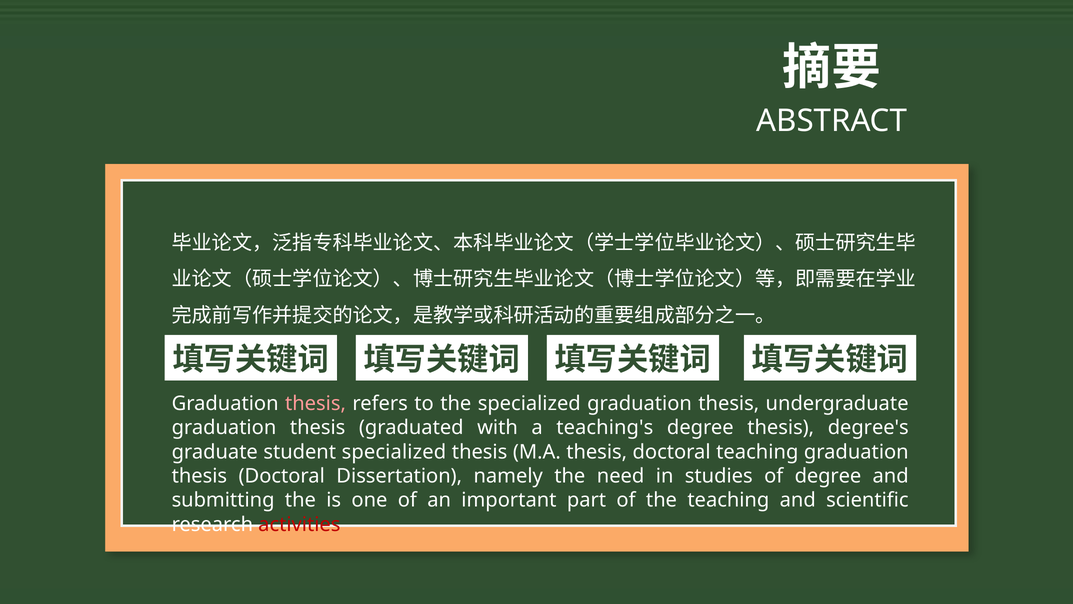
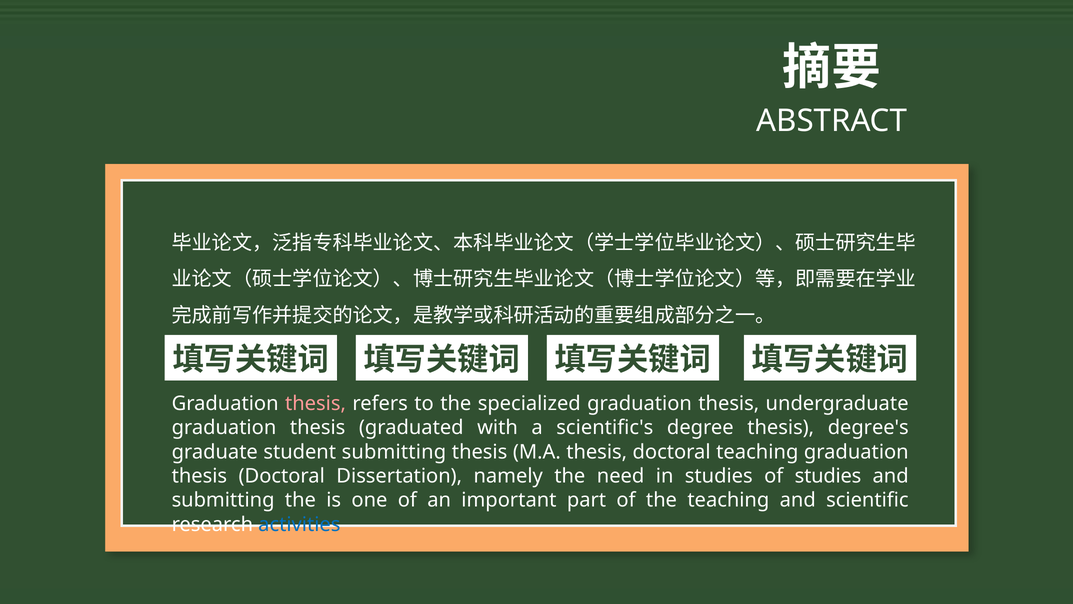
teaching's: teaching's -> scientific's
student specialized: specialized -> submitting
of degree: degree -> studies
activities colour: red -> blue
